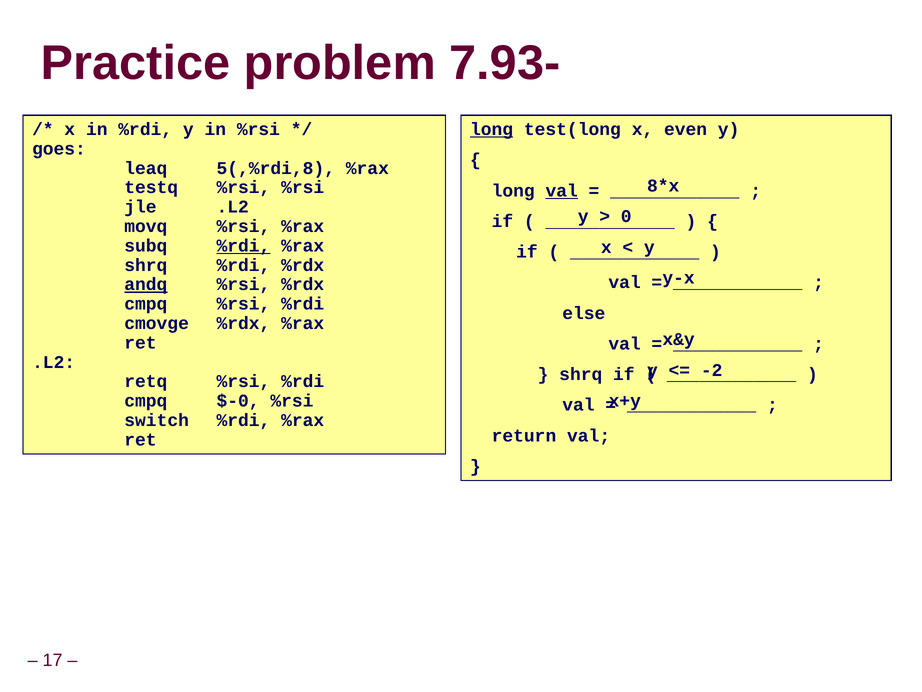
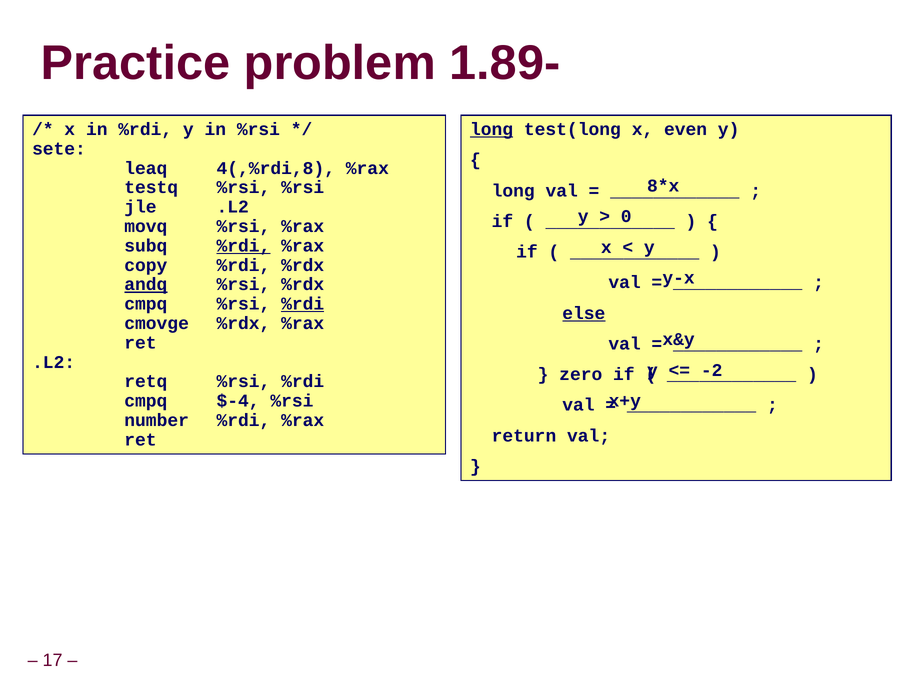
7.93-: 7.93- -> 1.89-
goes: goes -> sete
5(,%rdi,8: 5(,%rdi,8 -> 4(,%rdi,8
val at (562, 190) underline: present -> none
shrq at (146, 265): shrq -> copy
%rdi at (303, 304) underline: none -> present
else underline: none -> present
shrq at (581, 374): shrq -> zero
$-0: $-0 -> $-4
switch: switch -> number
